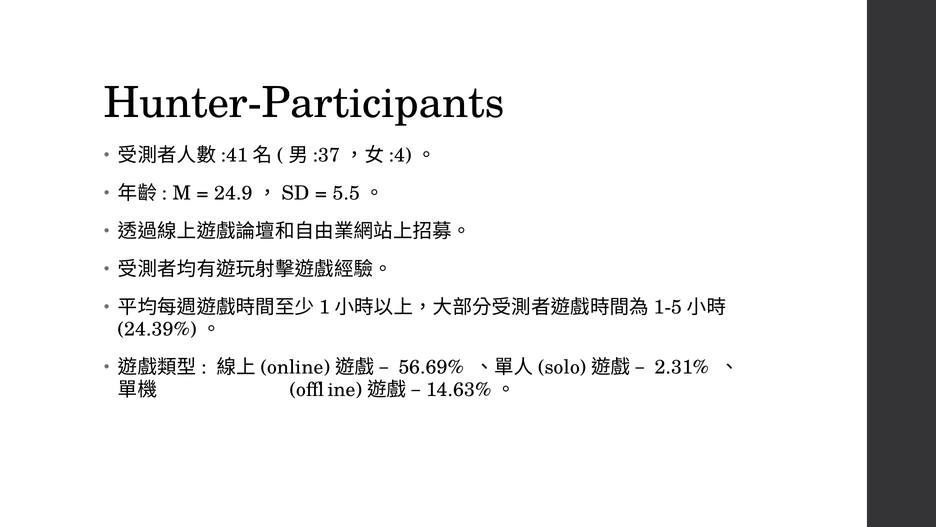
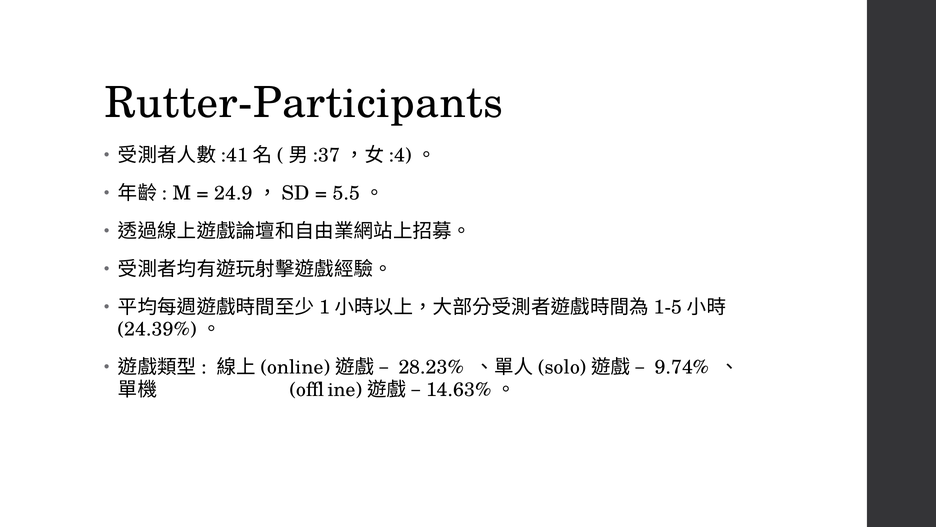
Hunter-Participants: Hunter-Participants -> Rutter-Participants
56.69%: 56.69% -> 28.23%
2.31%: 2.31% -> 9.74%
